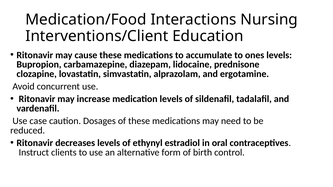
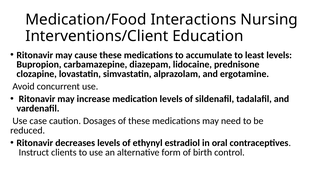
ones: ones -> least
